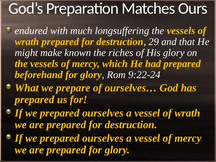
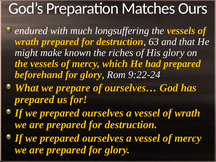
29: 29 -> 63
